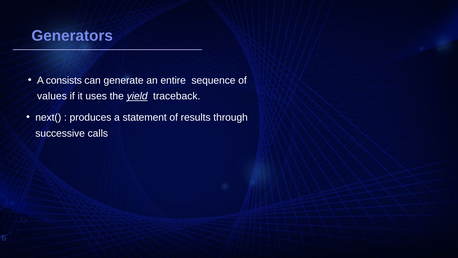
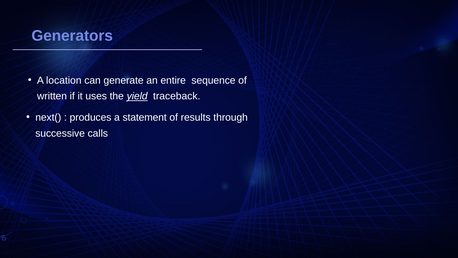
consists: consists -> location
values: values -> written
